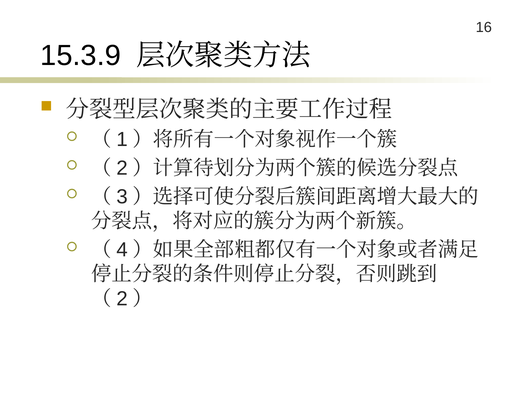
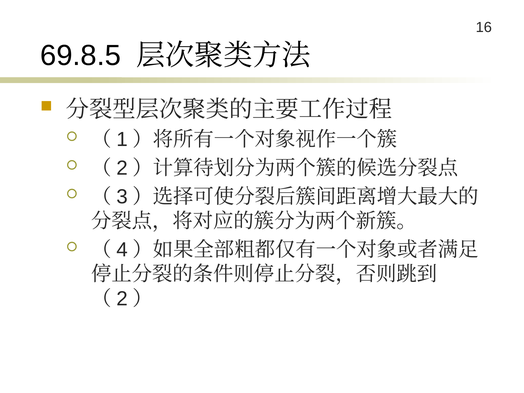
15.3.9: 15.3.9 -> 69.8.5
